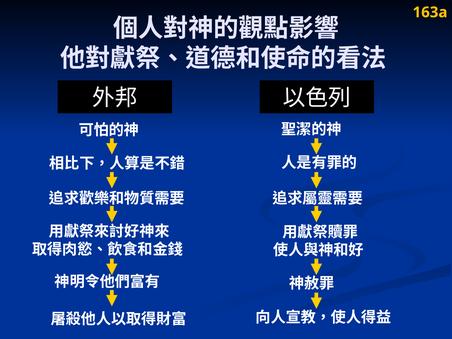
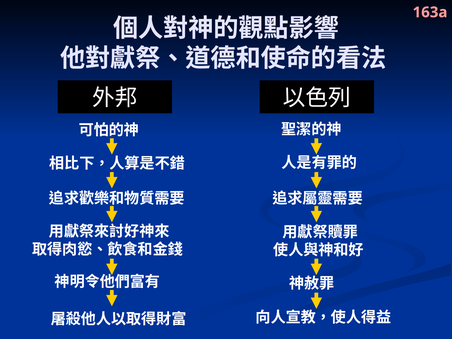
163a colour: yellow -> pink
